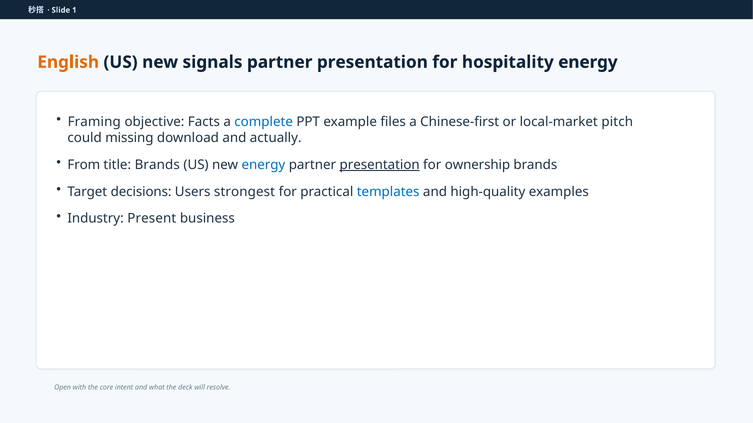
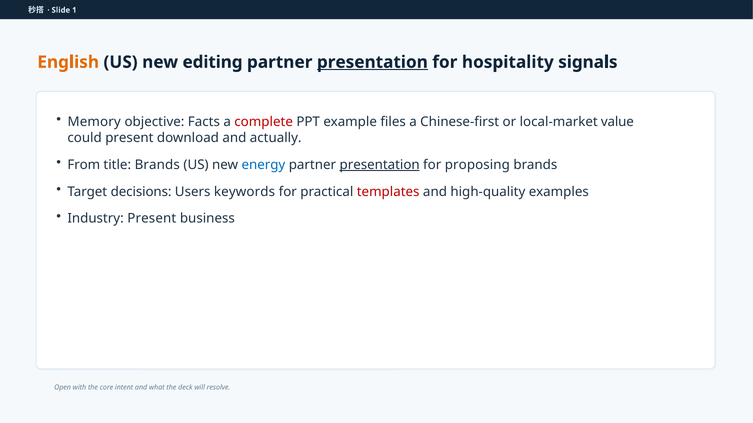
signals: signals -> editing
presentation at (372, 62) underline: none -> present
hospitality energy: energy -> signals
Framing: Framing -> Memory
complete colour: blue -> red
pitch: pitch -> value
could missing: missing -> present
ownership: ownership -> proposing
strongest: strongest -> keywords
templates colour: blue -> red
